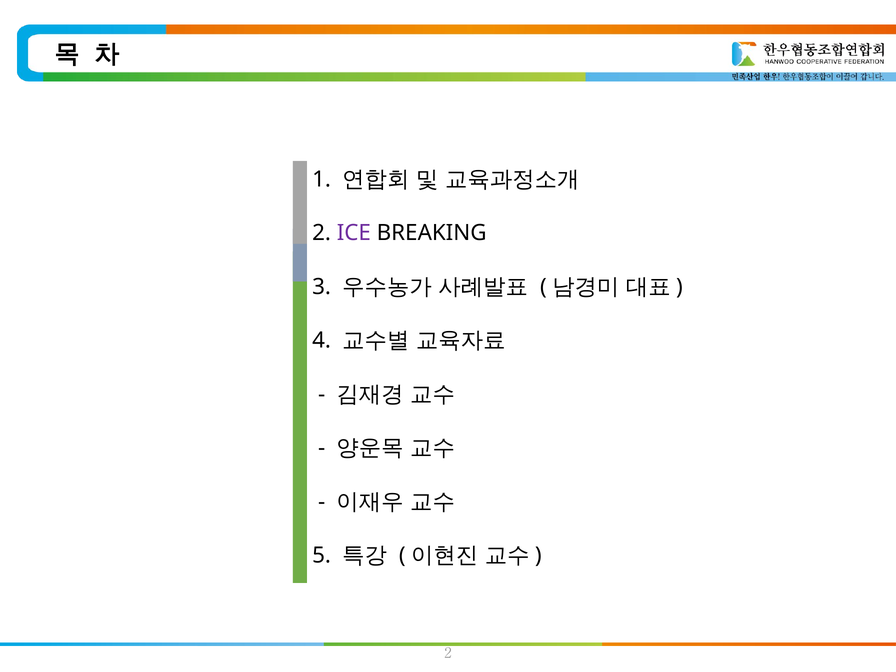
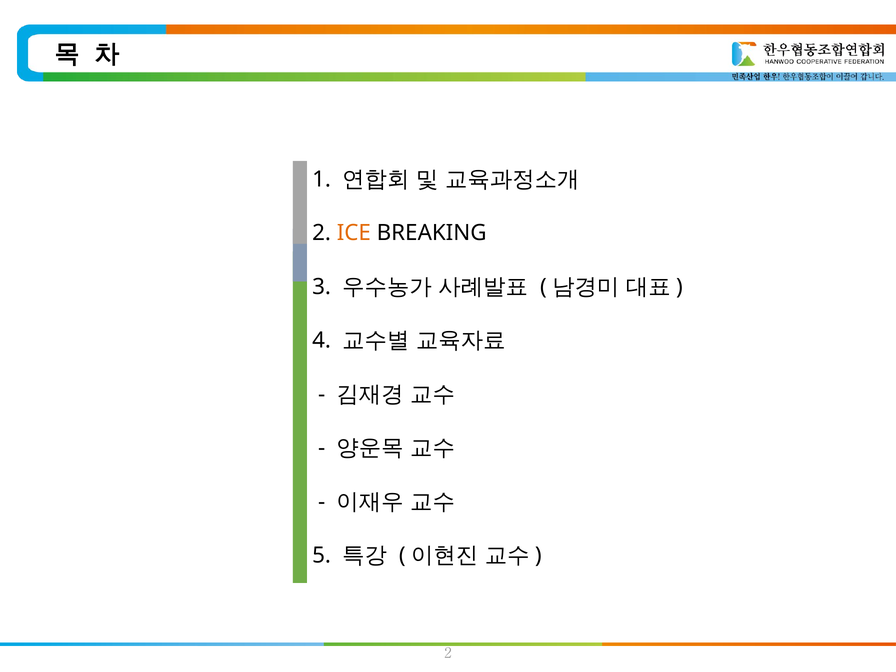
ICE colour: purple -> orange
